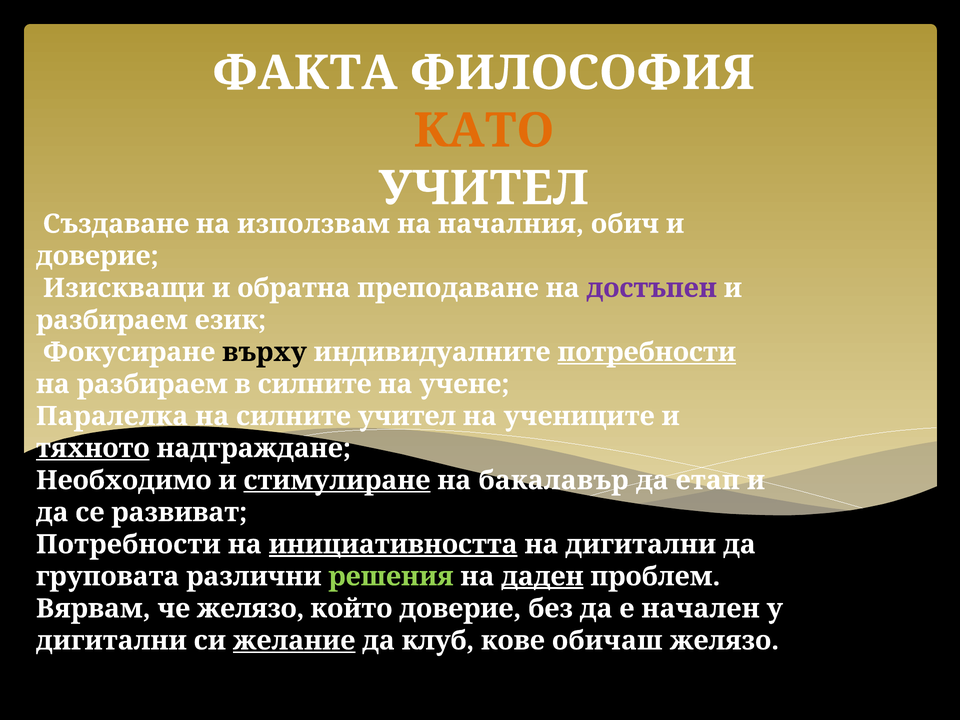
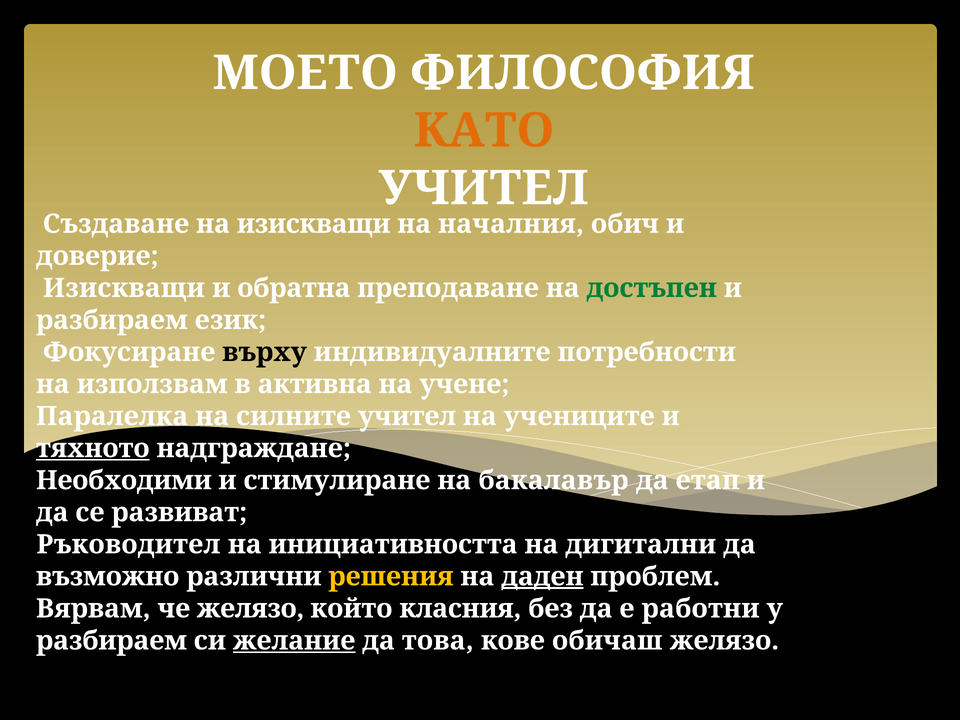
ФАКТА: ФАКТА -> МОЕТО
на използвам: използвам -> изискващи
достъпен colour: purple -> green
потребности at (647, 352) underline: present -> none
на разбираем: разбираем -> използвам
в силните: силните -> активна
Необходимо: Необходимо -> Необходими
стимулиране underline: present -> none
Потребности at (128, 544): Потребности -> Ръководител
инициативността underline: present -> none
груповата: груповата -> възможно
решения colour: light green -> yellow
който доверие: доверие -> класния
начален: начален -> работни
дигитални at (111, 641): дигитални -> разбираем
клуб: клуб -> това
